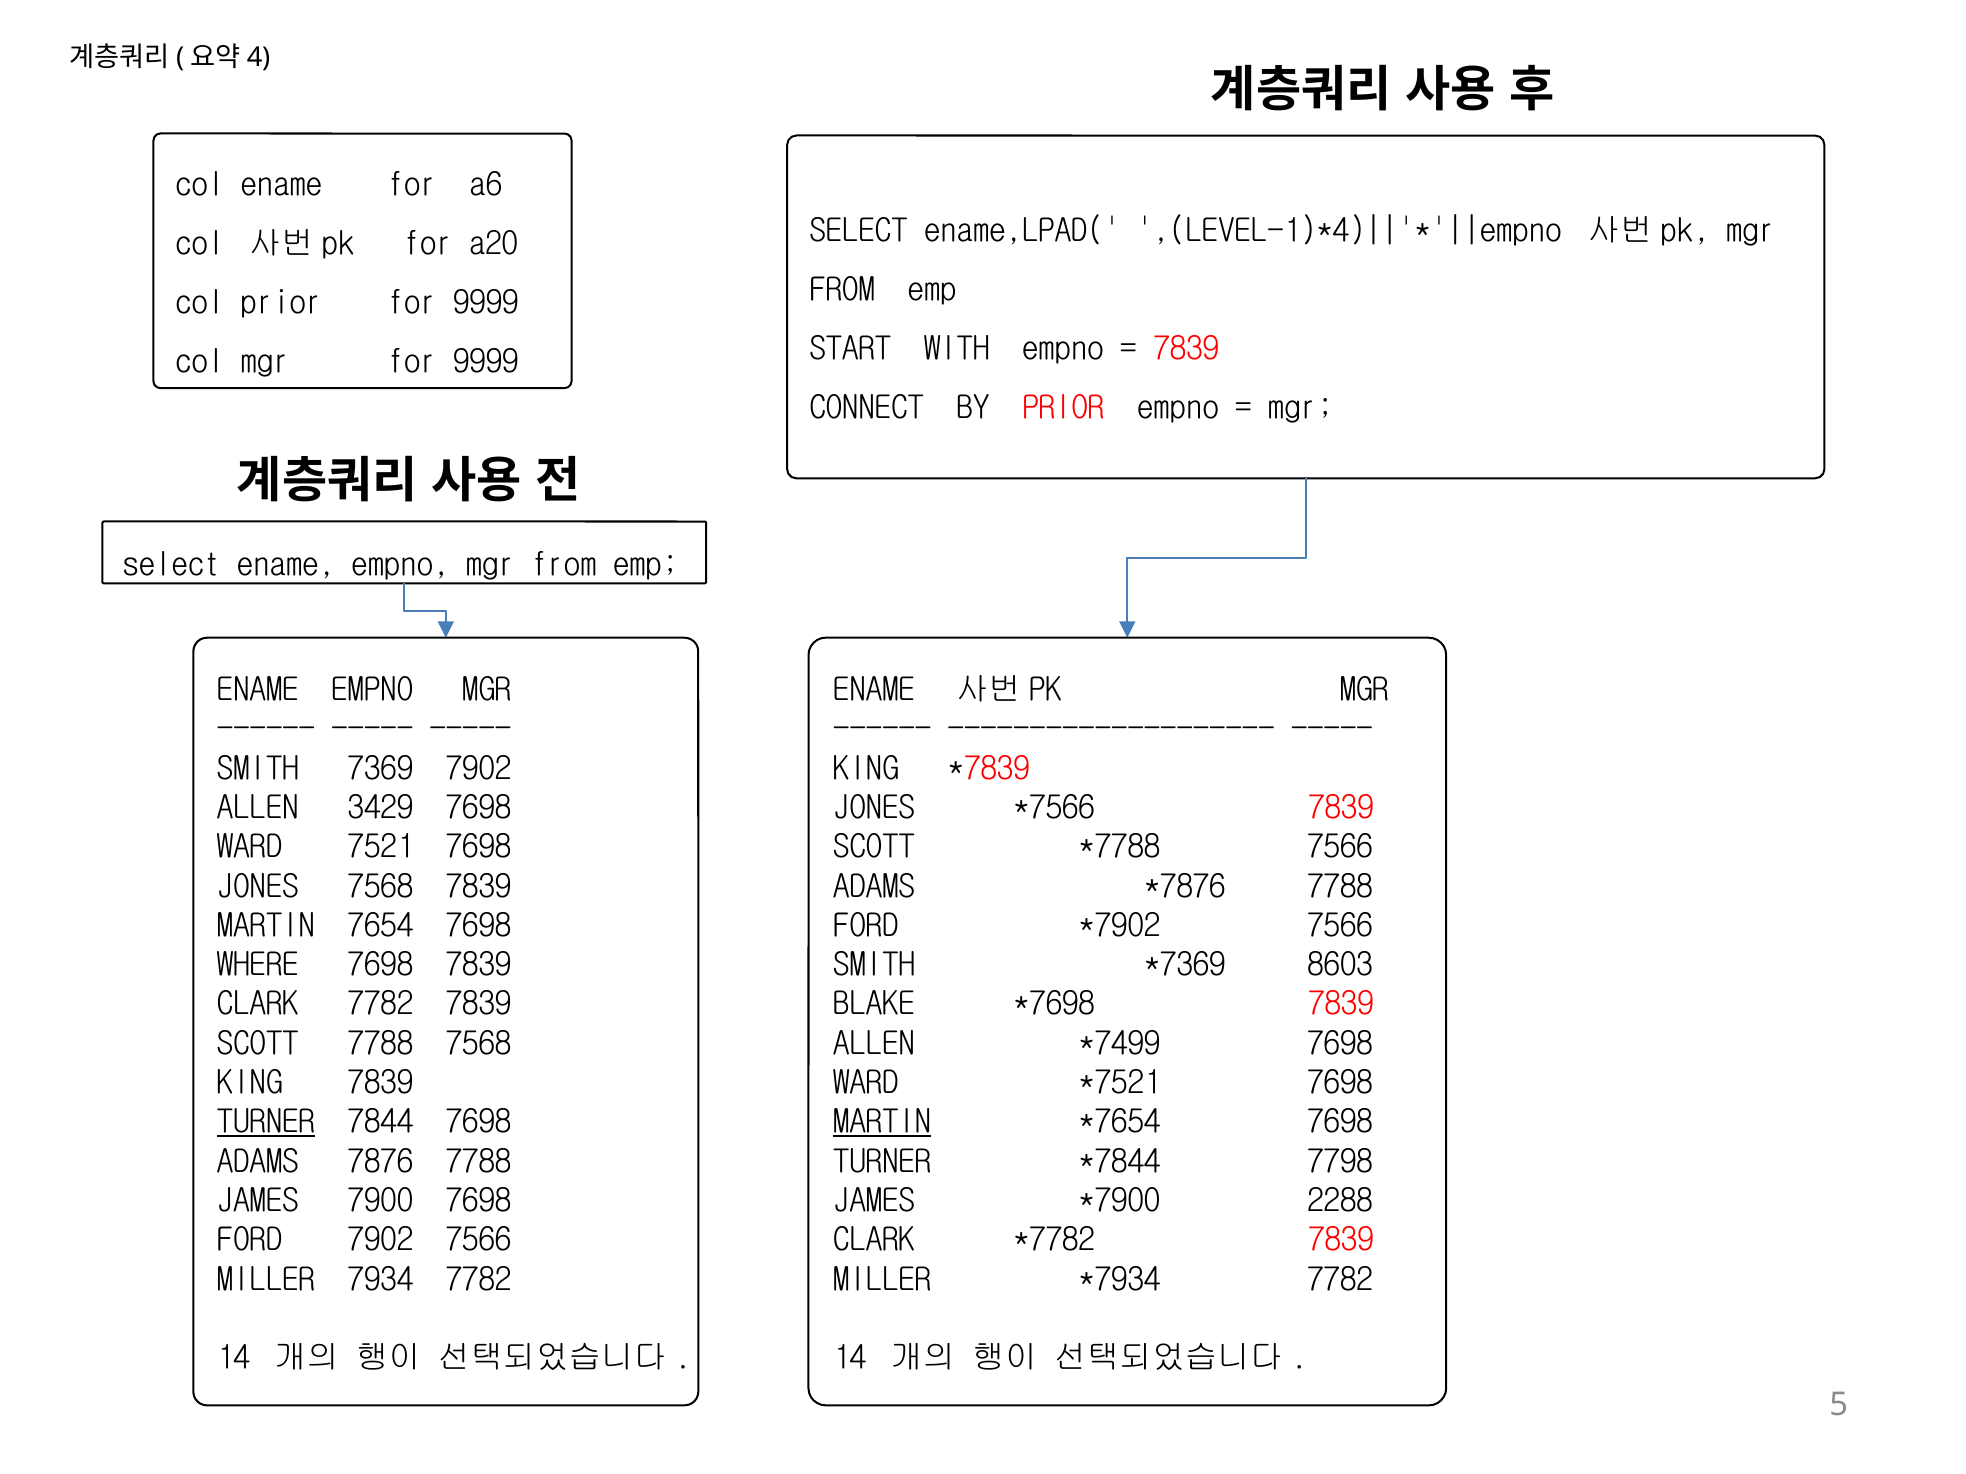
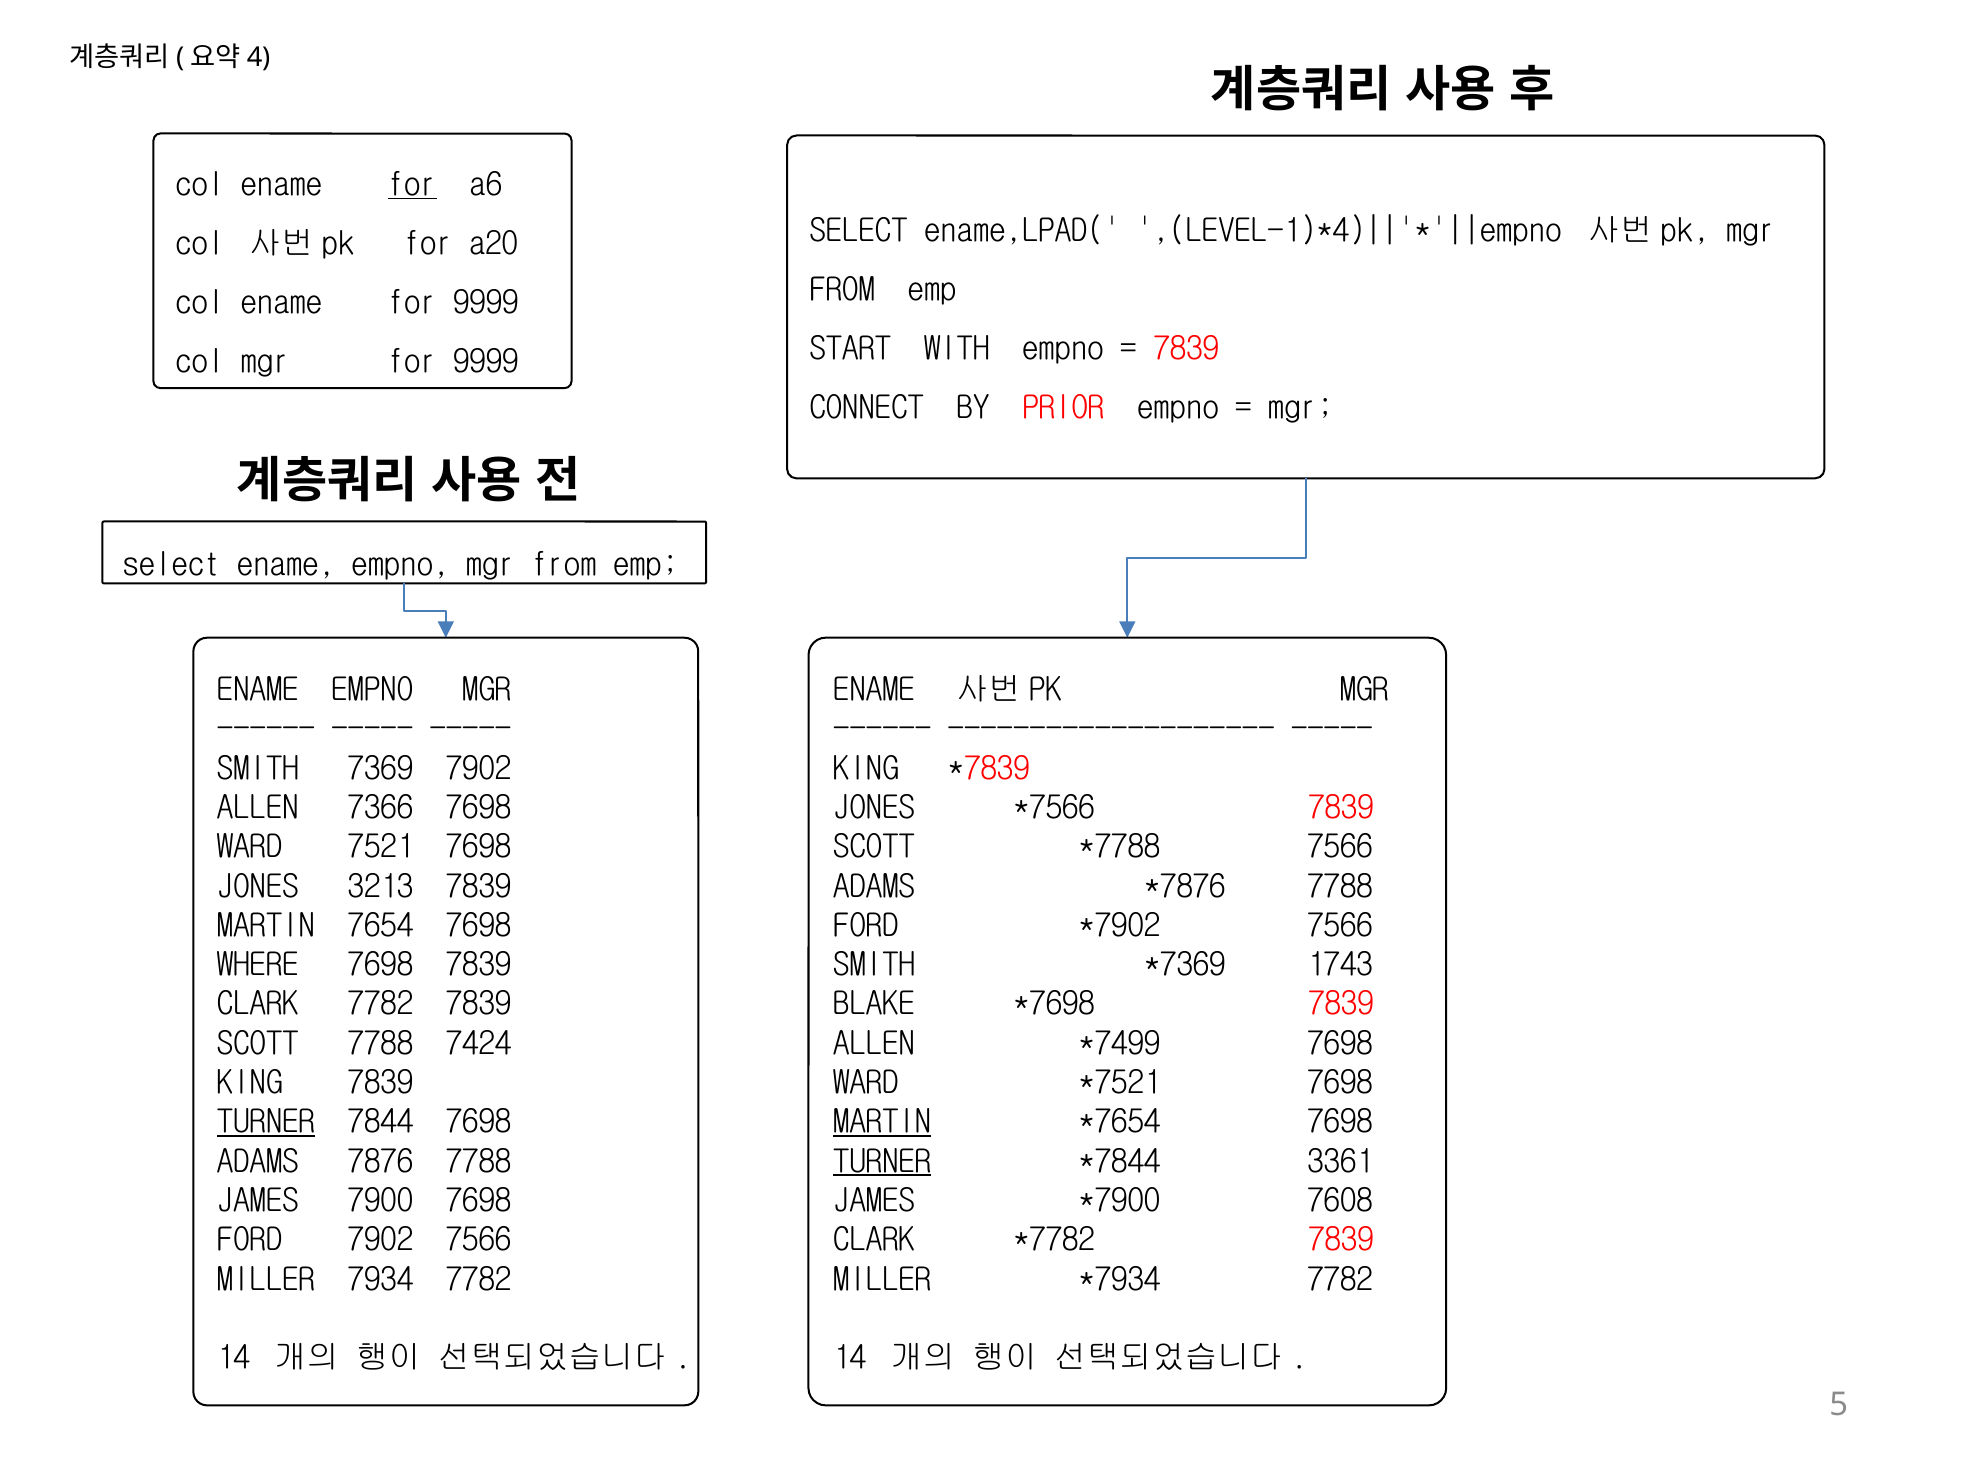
for at (412, 184) underline: none -> present
prior at (281, 302): prior -> ename
3429: 3429 -> 7366
JONES 7568: 7568 -> 3213
8603: 8603 -> 1743
7788 7568: 7568 -> 7424
TURNER at (882, 1162) underline: none -> present
7798: 7798 -> 3361
2288: 2288 -> 7608
